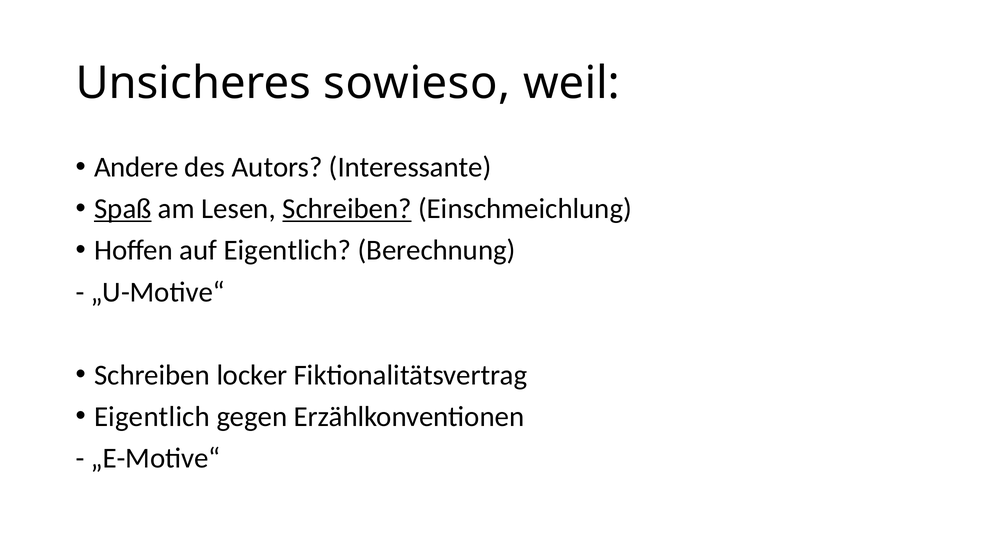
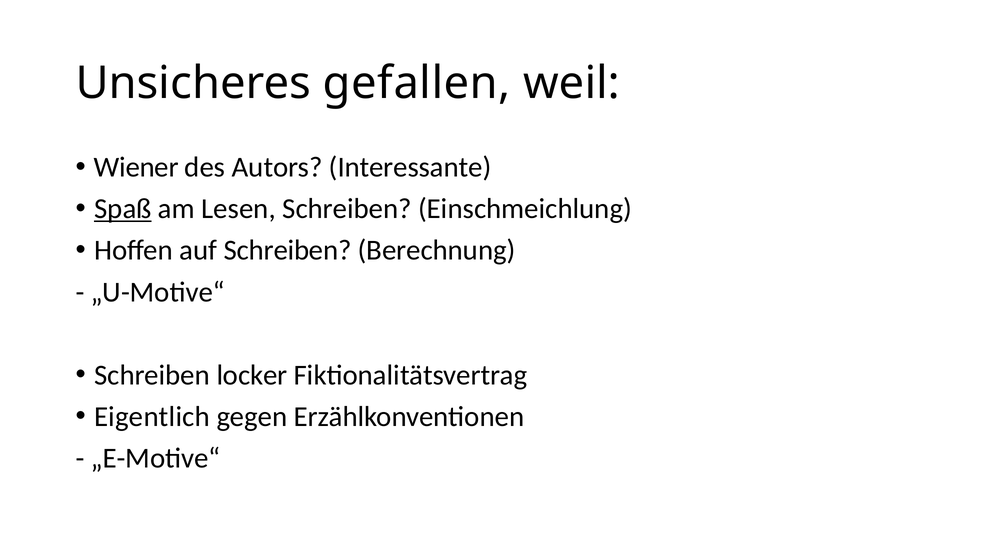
sowieso: sowieso -> gefallen
Andere: Andere -> Wiener
Schreiben at (347, 209) underline: present -> none
auf Eigentlich: Eigentlich -> Schreiben
